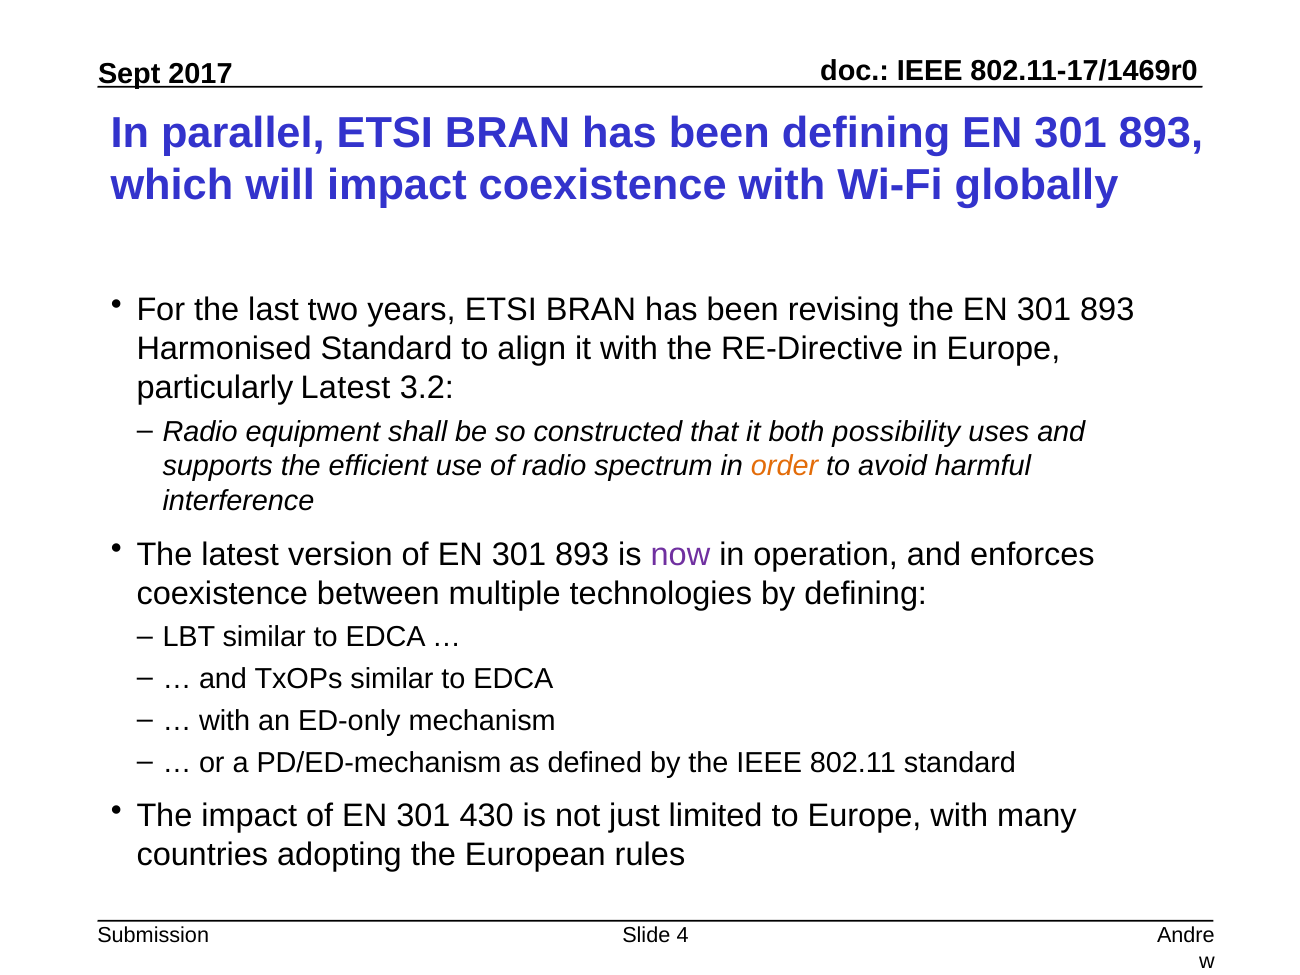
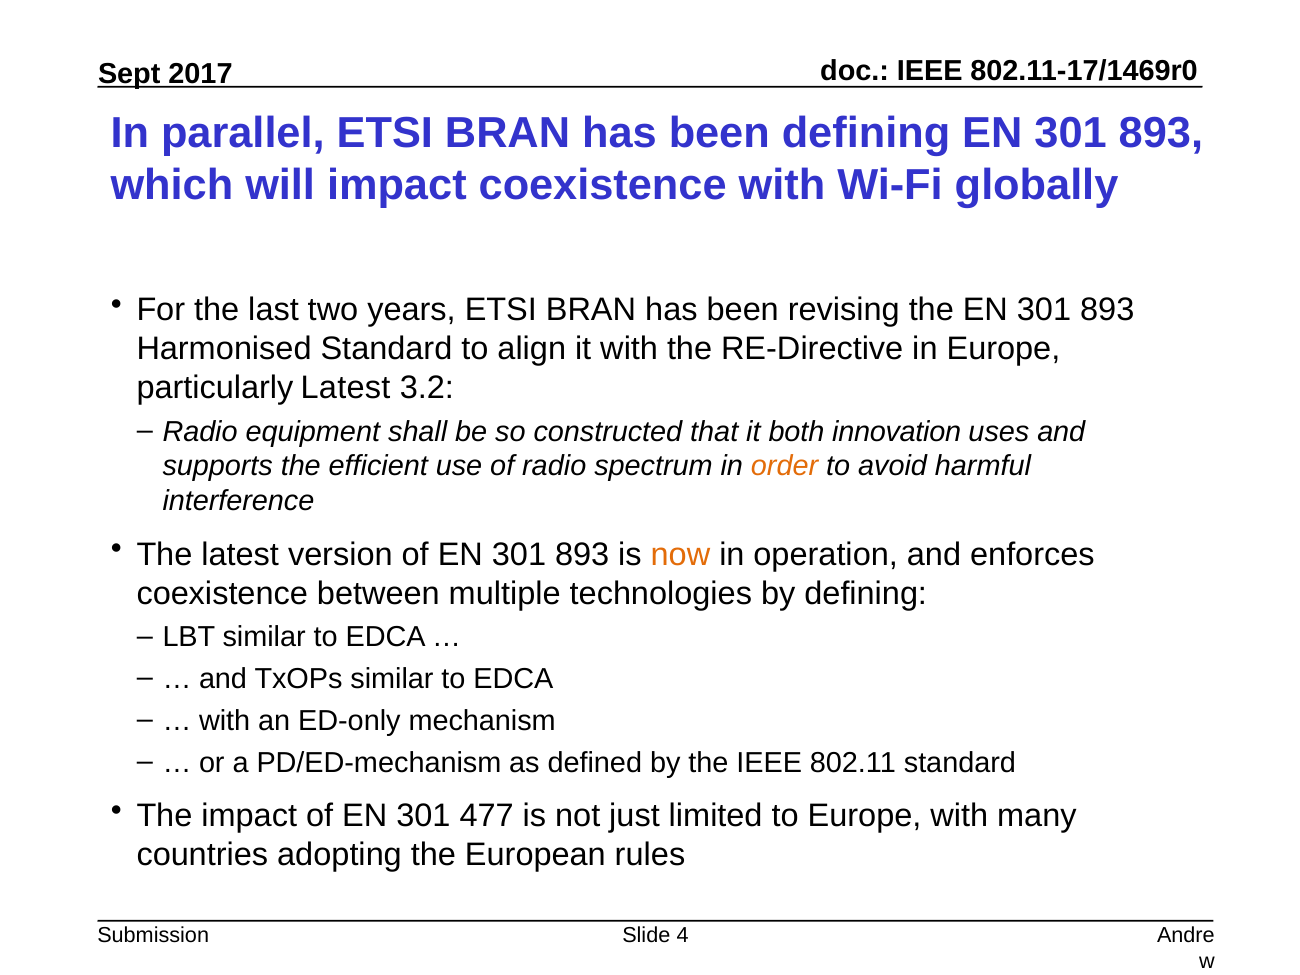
possibility: possibility -> innovation
now colour: purple -> orange
430: 430 -> 477
